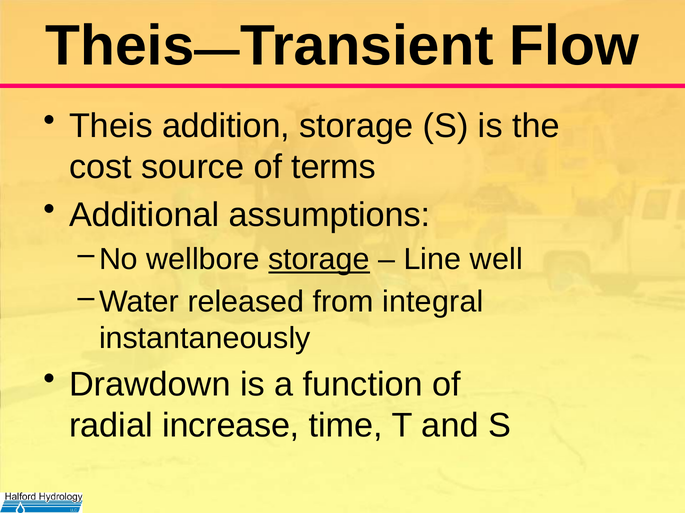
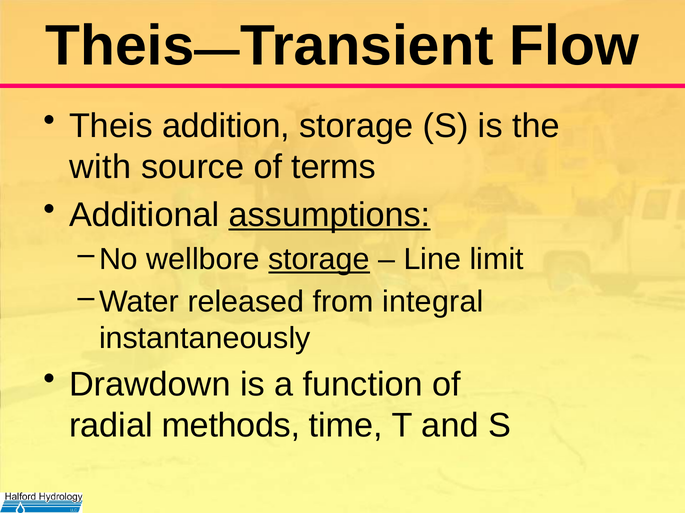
cost: cost -> with
assumptions underline: none -> present
well: well -> limit
increase: increase -> methods
